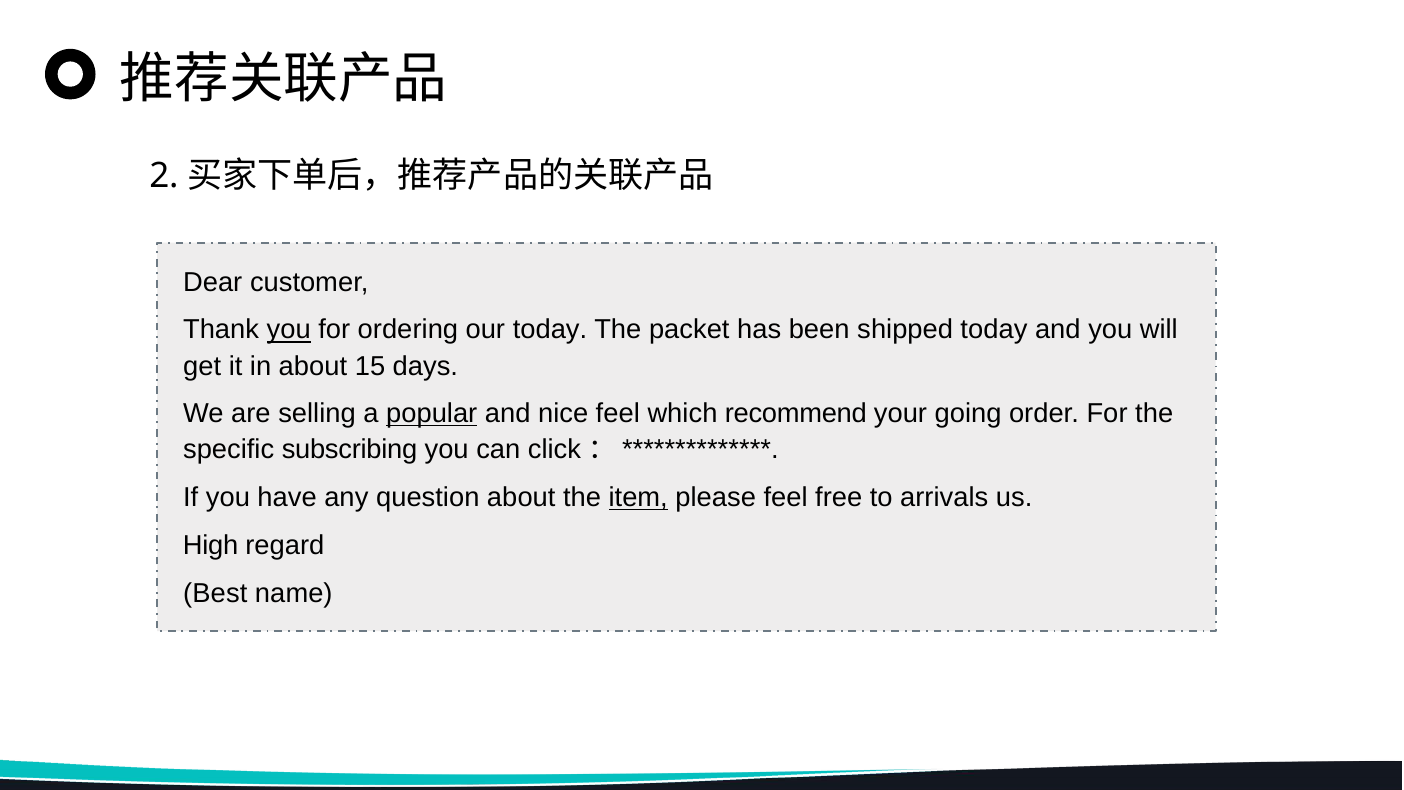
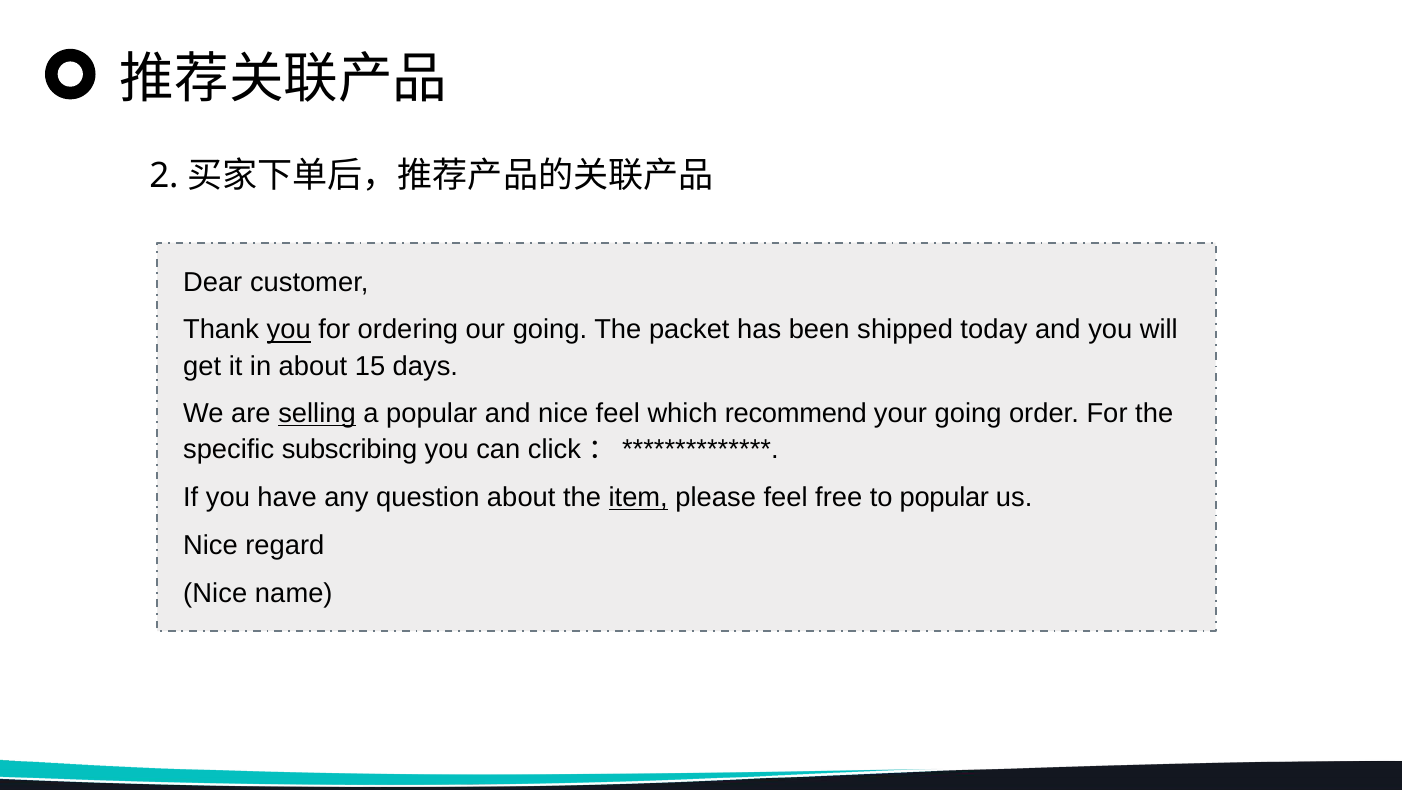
our today: today -> going
selling underline: none -> present
popular at (432, 414) underline: present -> none
to arrivals: arrivals -> popular
High at (211, 545): High -> Nice
Best at (215, 593): Best -> Nice
